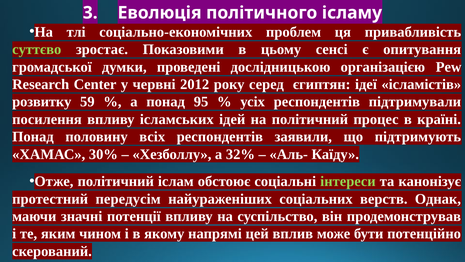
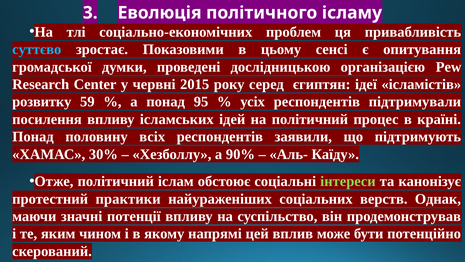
суттєво colour: light green -> light blue
2012: 2012 -> 2015
32%: 32% -> 90%
передусім: передусім -> практики
